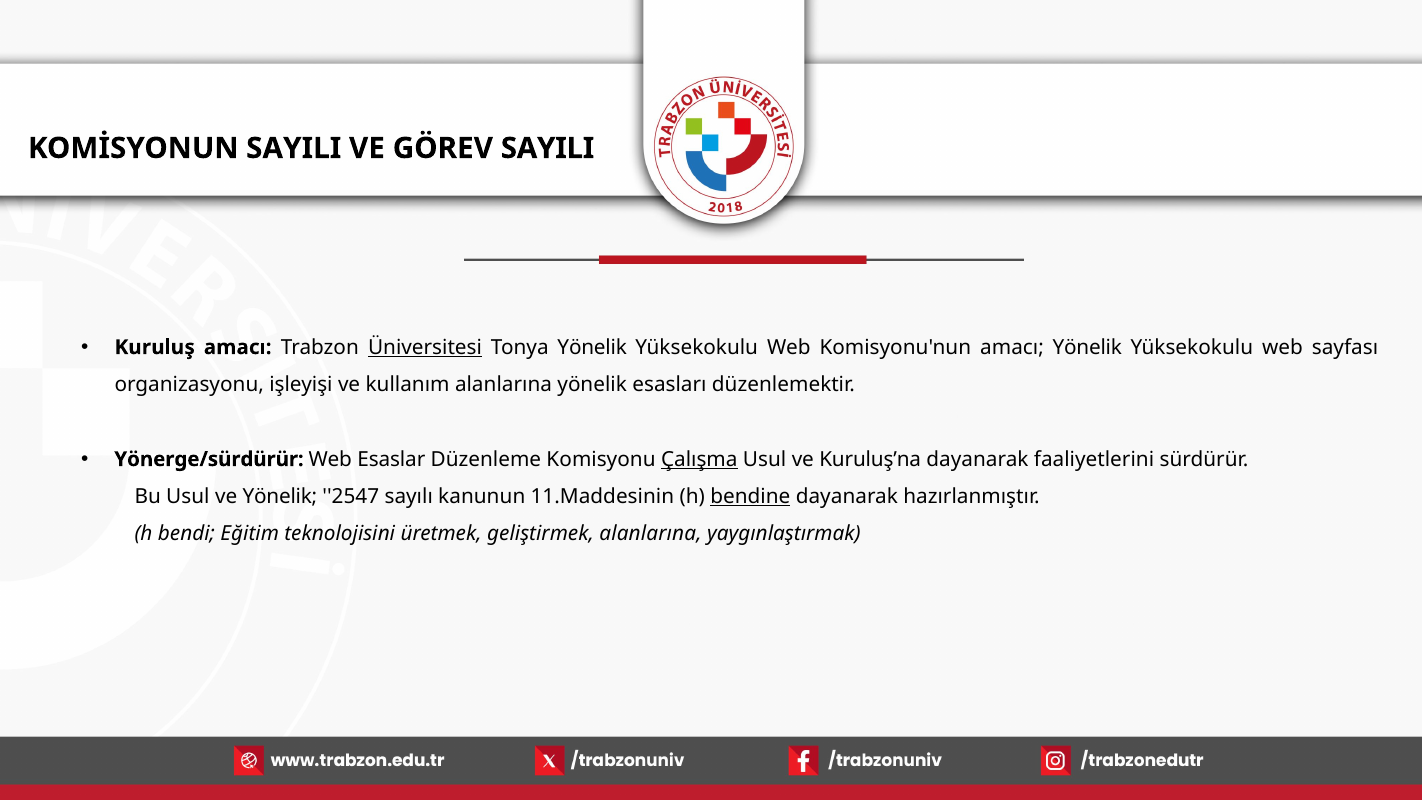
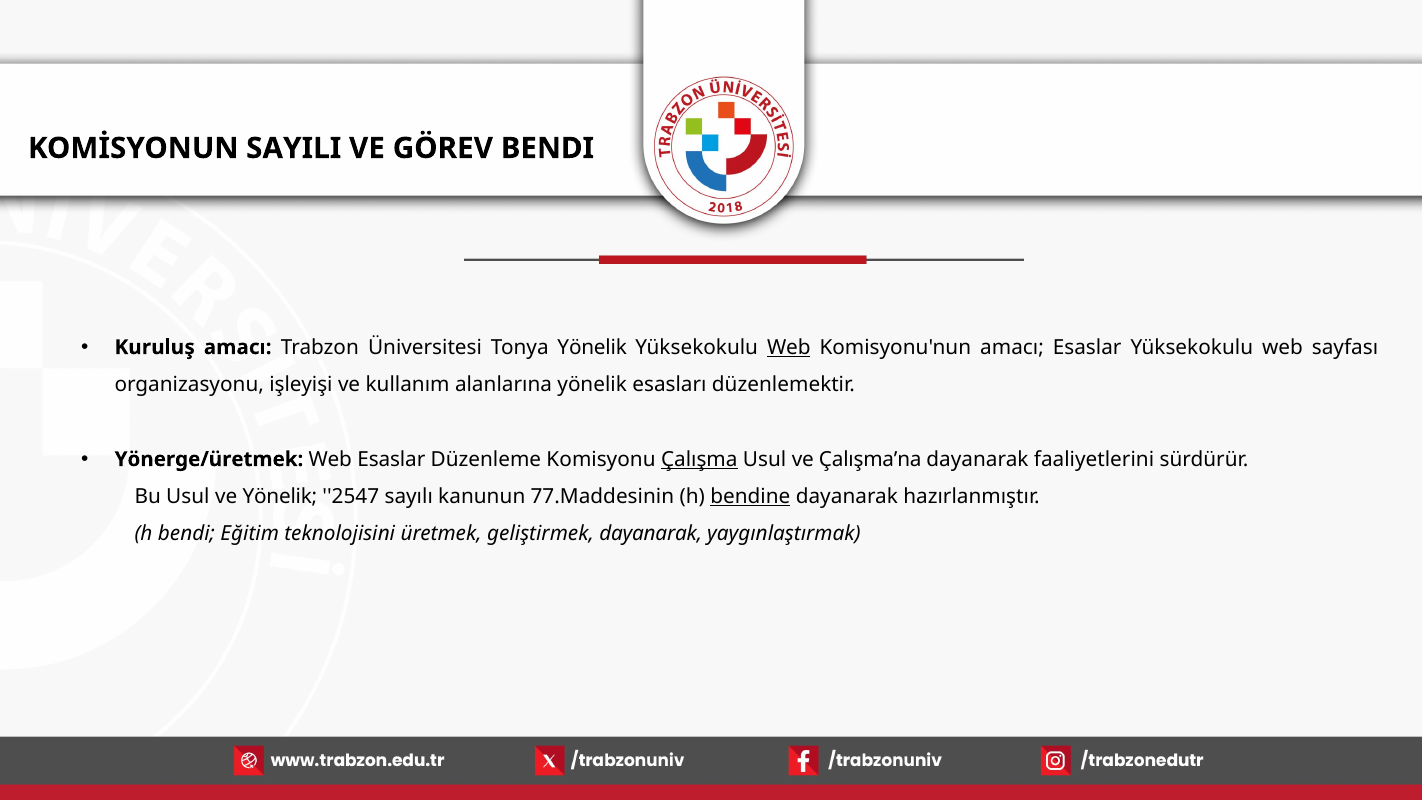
GÖREV SAYILI: SAYILI -> BENDI
Üniversitesi underline: present -> none
Web at (789, 347) underline: none -> present
amacı Yönelik: Yönelik -> Esaslar
Yönerge/sürdürür: Yönerge/sürdürür -> Yönerge/üretmek
Kuruluş’na: Kuruluş’na -> Çalışma’na
11.Maddesinin: 11.Maddesinin -> 77.Maddesinin
geliştirmek alanlarına: alanlarına -> dayanarak
